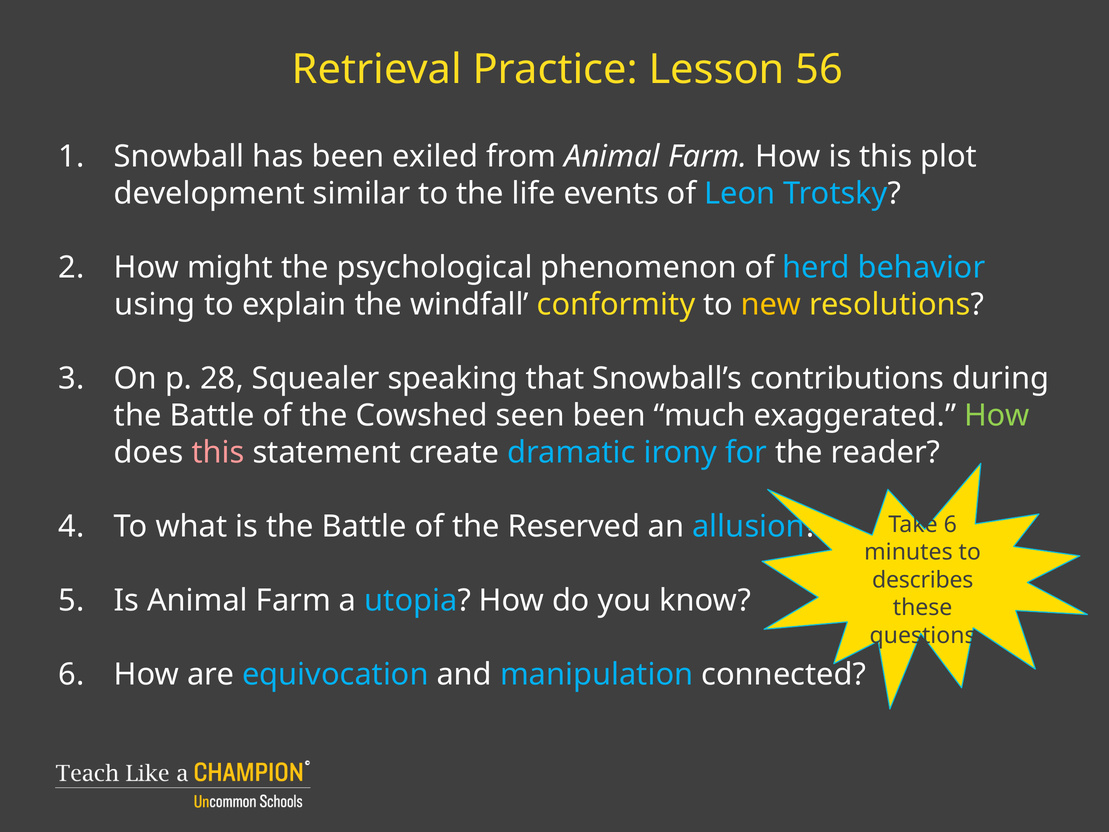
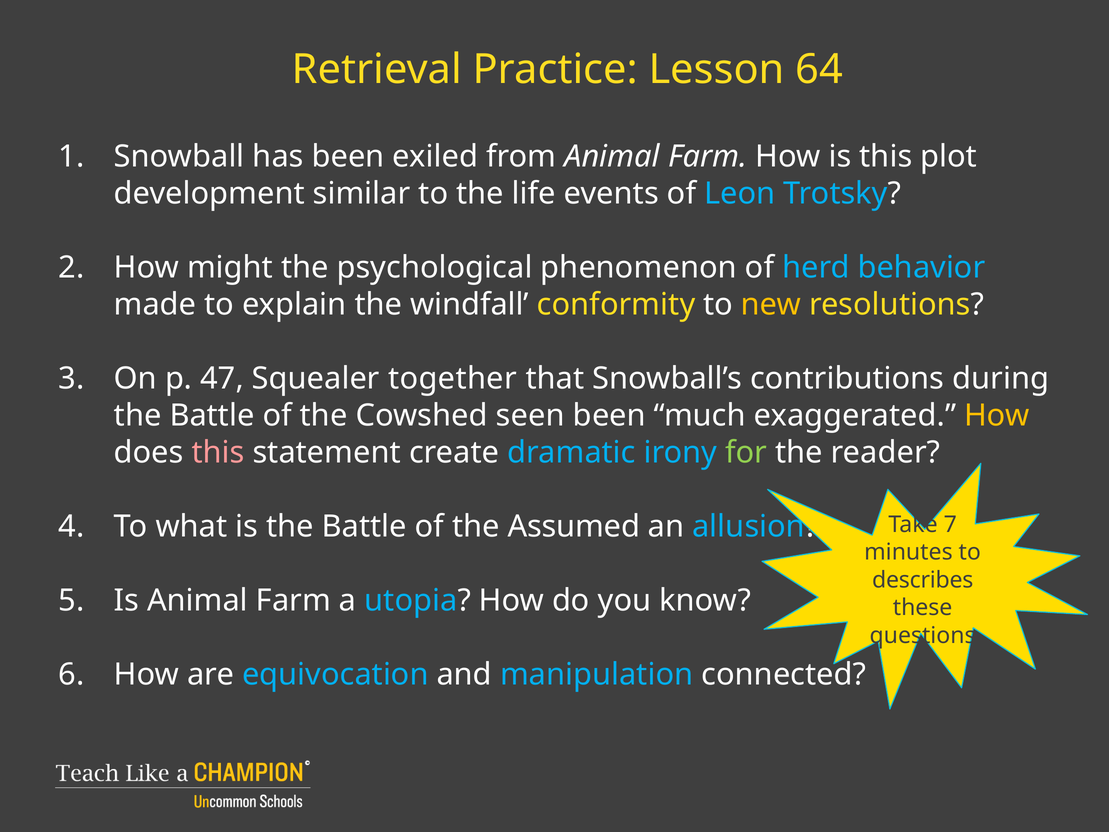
56: 56 -> 64
using: using -> made
28: 28 -> 47
speaking: speaking -> together
How at (997, 415) colour: light green -> yellow
for colour: light blue -> light green
Reserved: Reserved -> Assumed
Take 6: 6 -> 7
